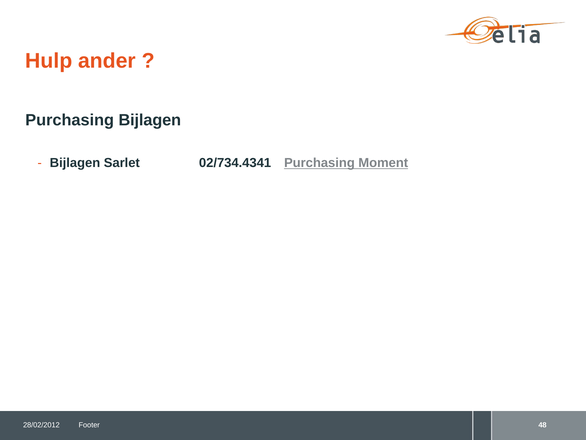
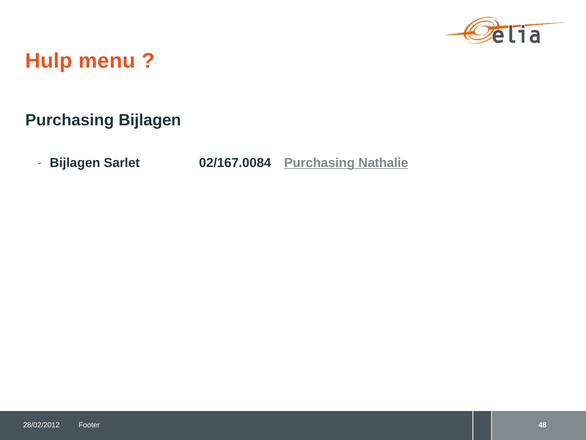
ander: ander -> menu
02/734.4341: 02/734.4341 -> 02/167.0084
Moment: Moment -> Nathalie
